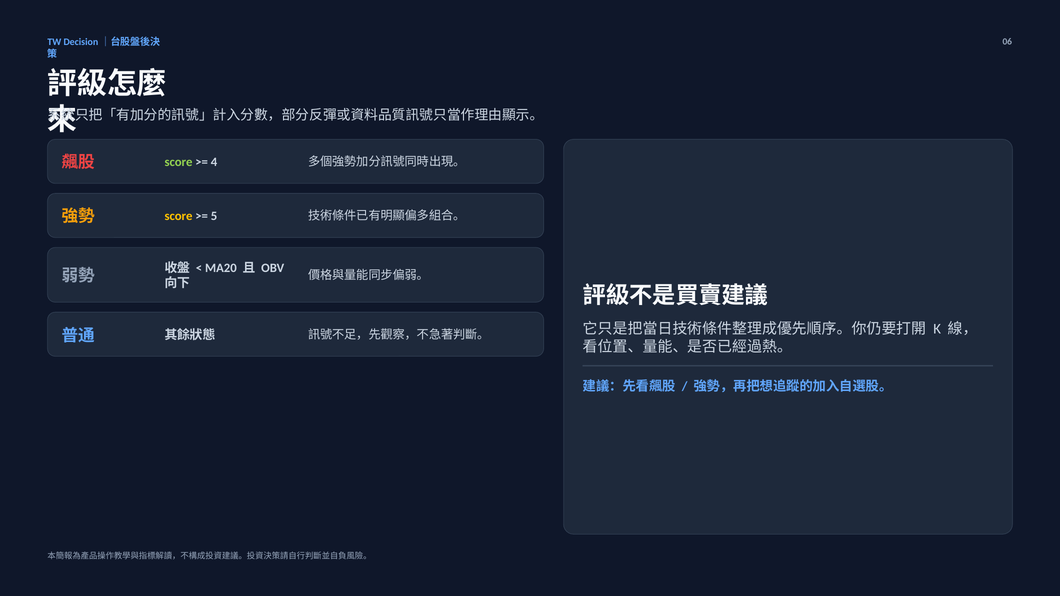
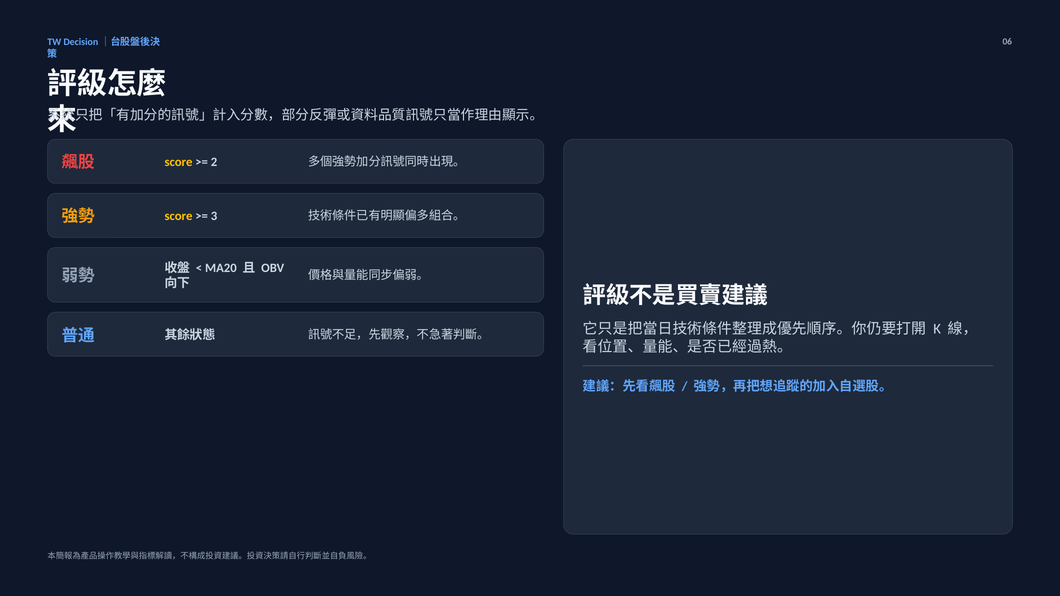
score at (178, 162) colour: light green -> yellow
4: 4 -> 2
5: 5 -> 3
